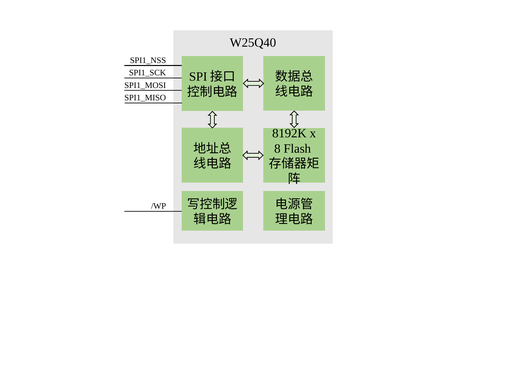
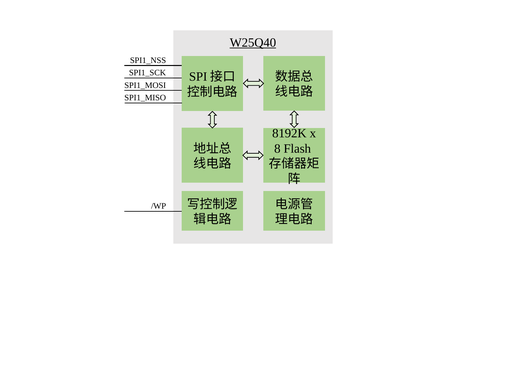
W25Q40 underline: none -> present
